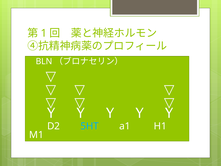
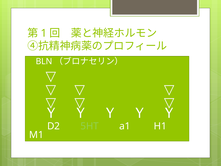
5HT colour: light blue -> light green
